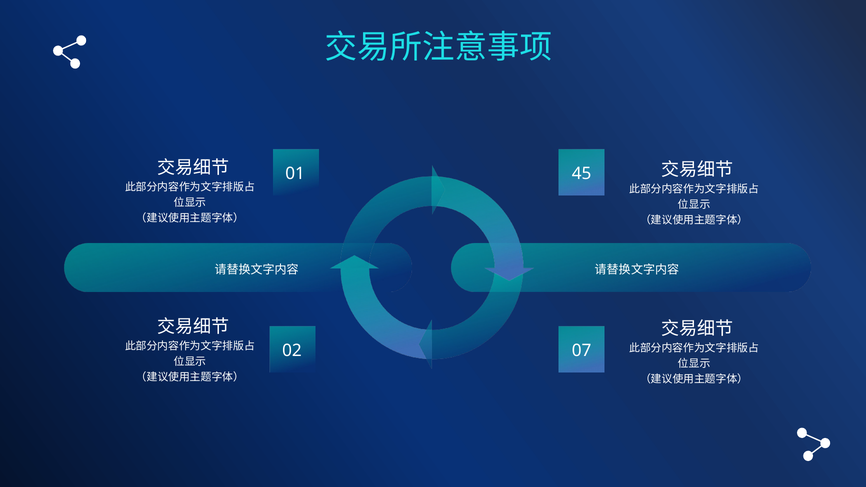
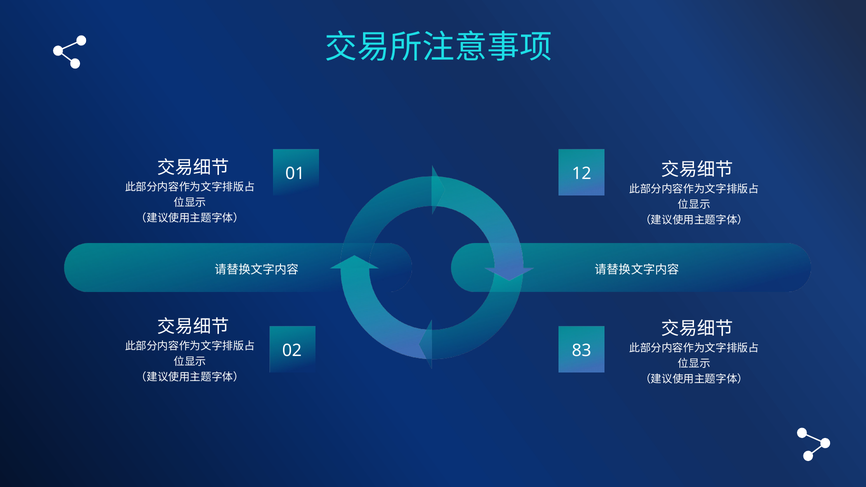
45: 45 -> 12
07: 07 -> 83
